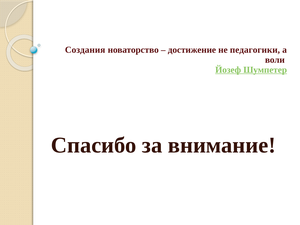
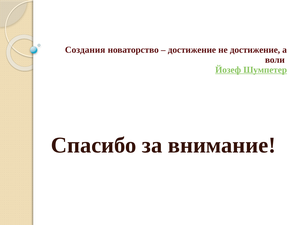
не педагогики: педагогики -> достижение
